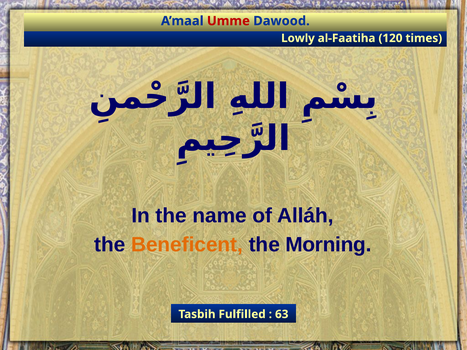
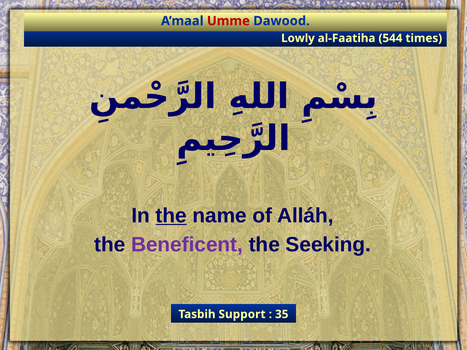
120: 120 -> 544
the at (171, 216) underline: none -> present
Beneficent colour: orange -> purple
Morning: Morning -> Seeking
Fulfilled: Fulfilled -> Support
63: 63 -> 35
